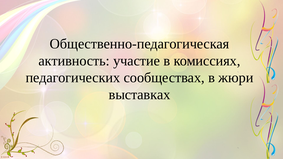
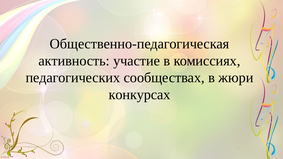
выставках: выставках -> конкурсах
